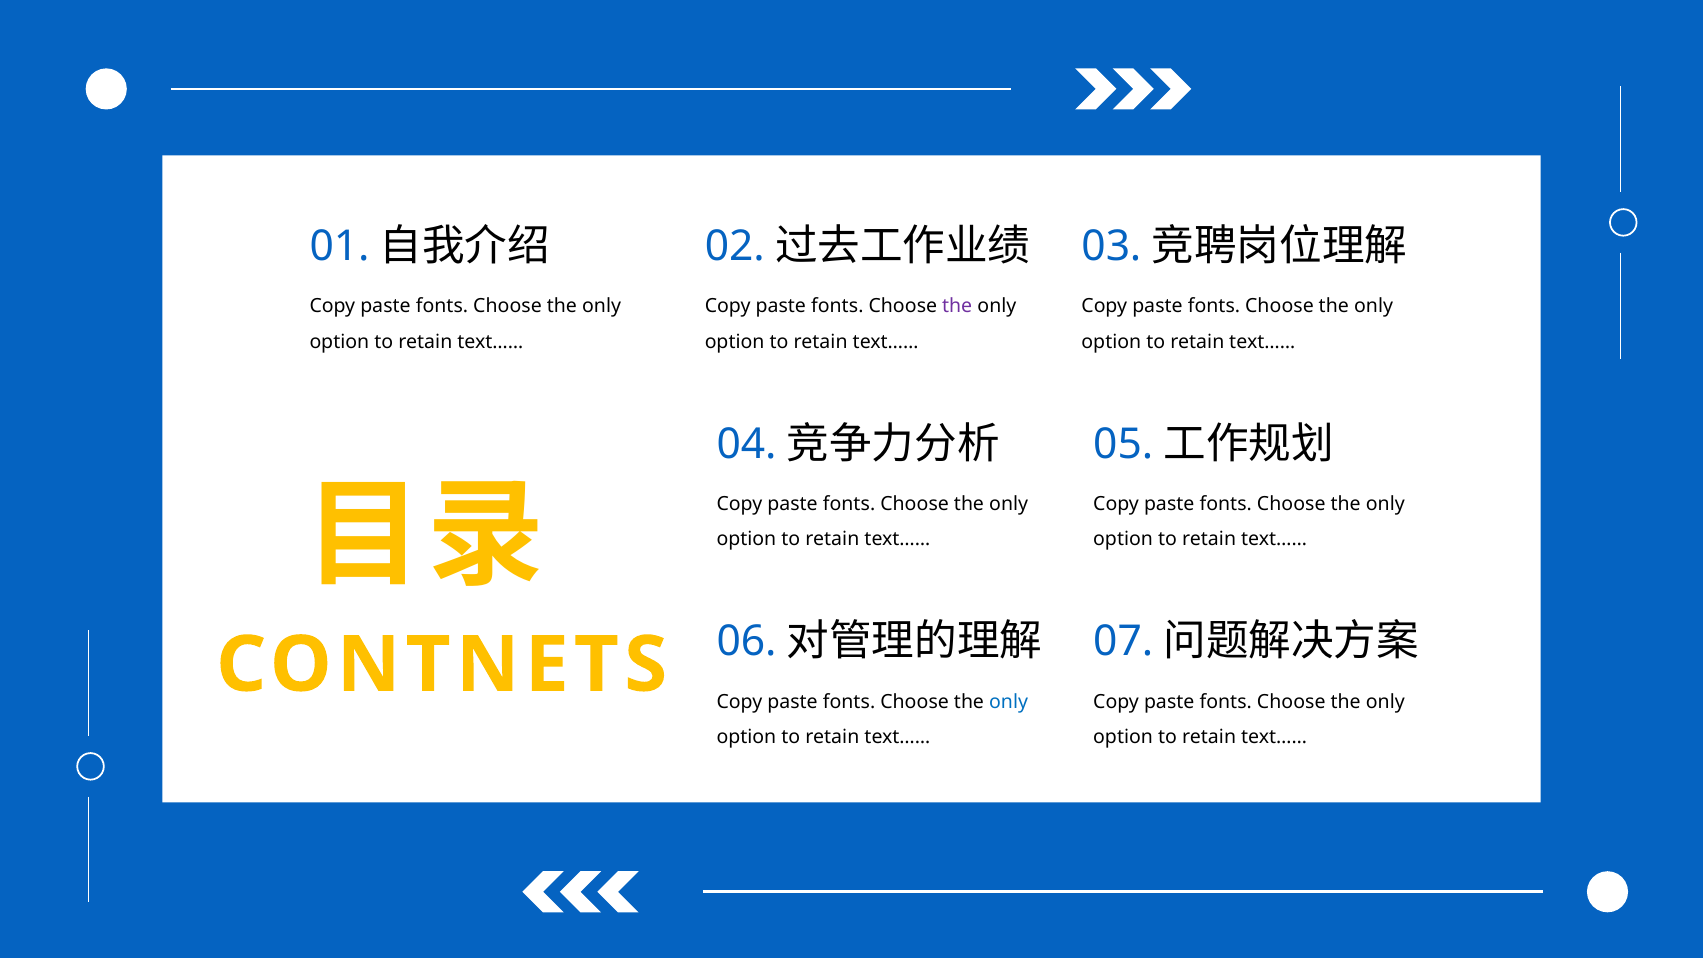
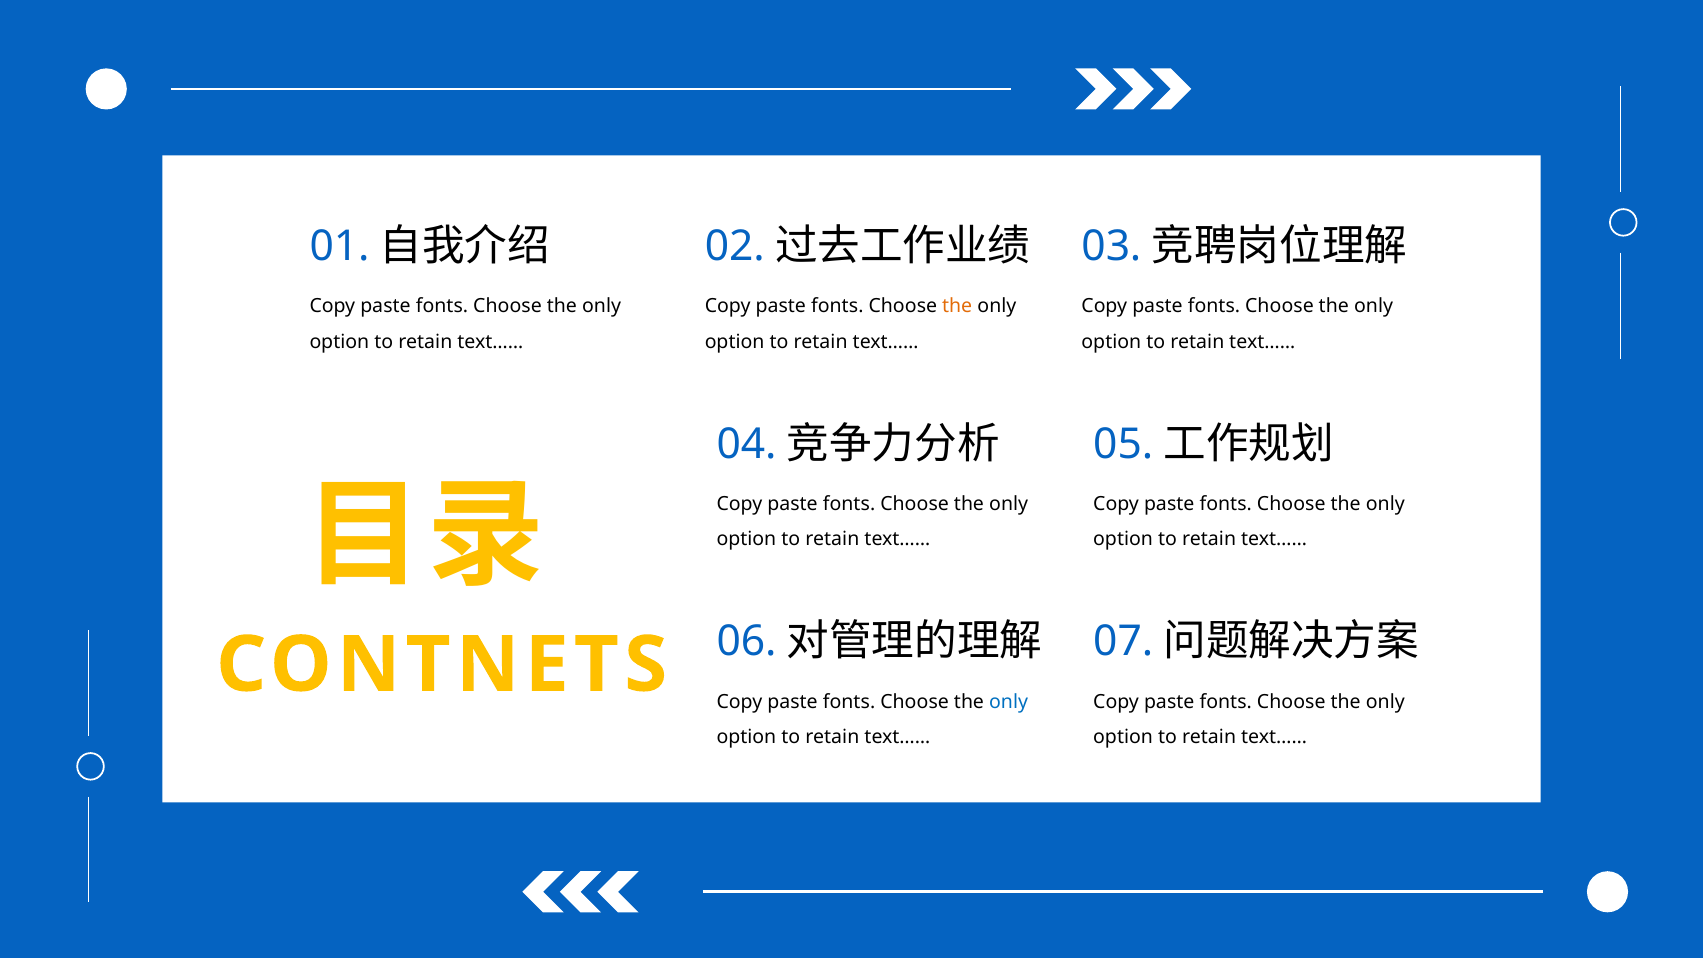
the at (957, 306) colour: purple -> orange
